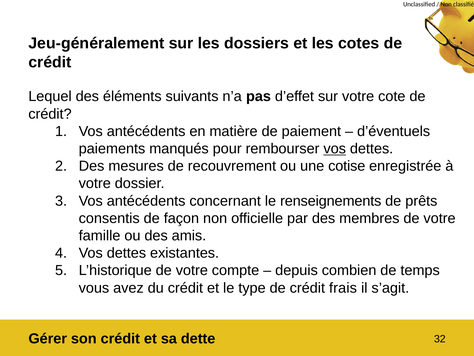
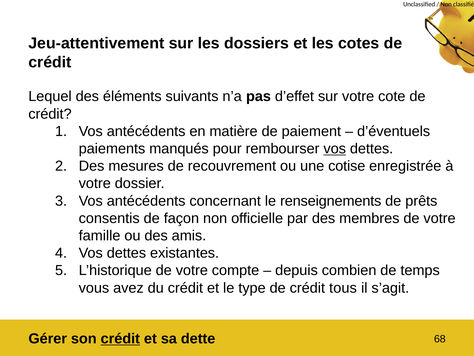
Jeu-généralement: Jeu-généralement -> Jeu-attentivement
frais: frais -> tous
crédit at (120, 338) underline: none -> present
32: 32 -> 68
